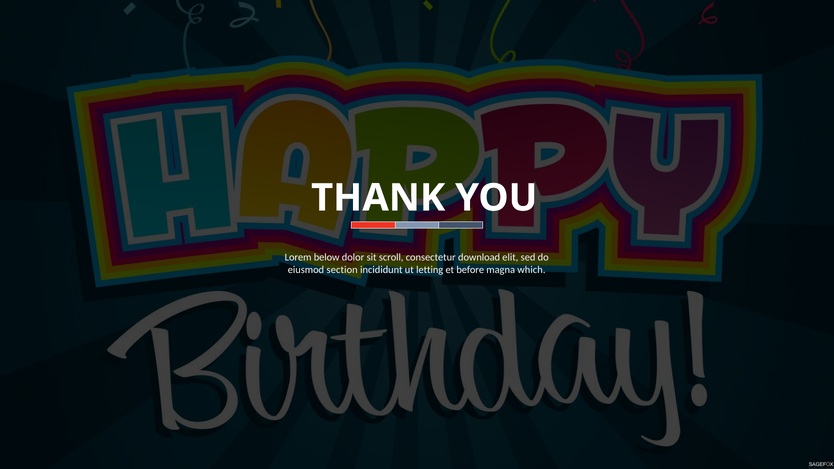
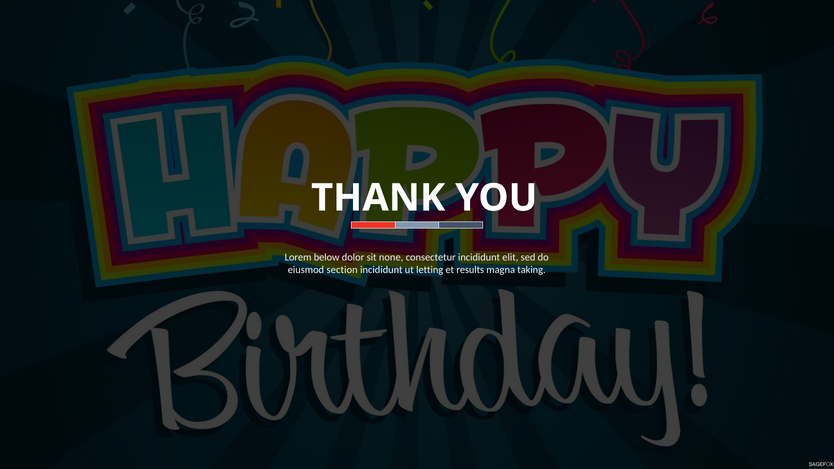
scroll: scroll -> none
consectetur download: download -> incididunt
before: before -> results
which: which -> taking
